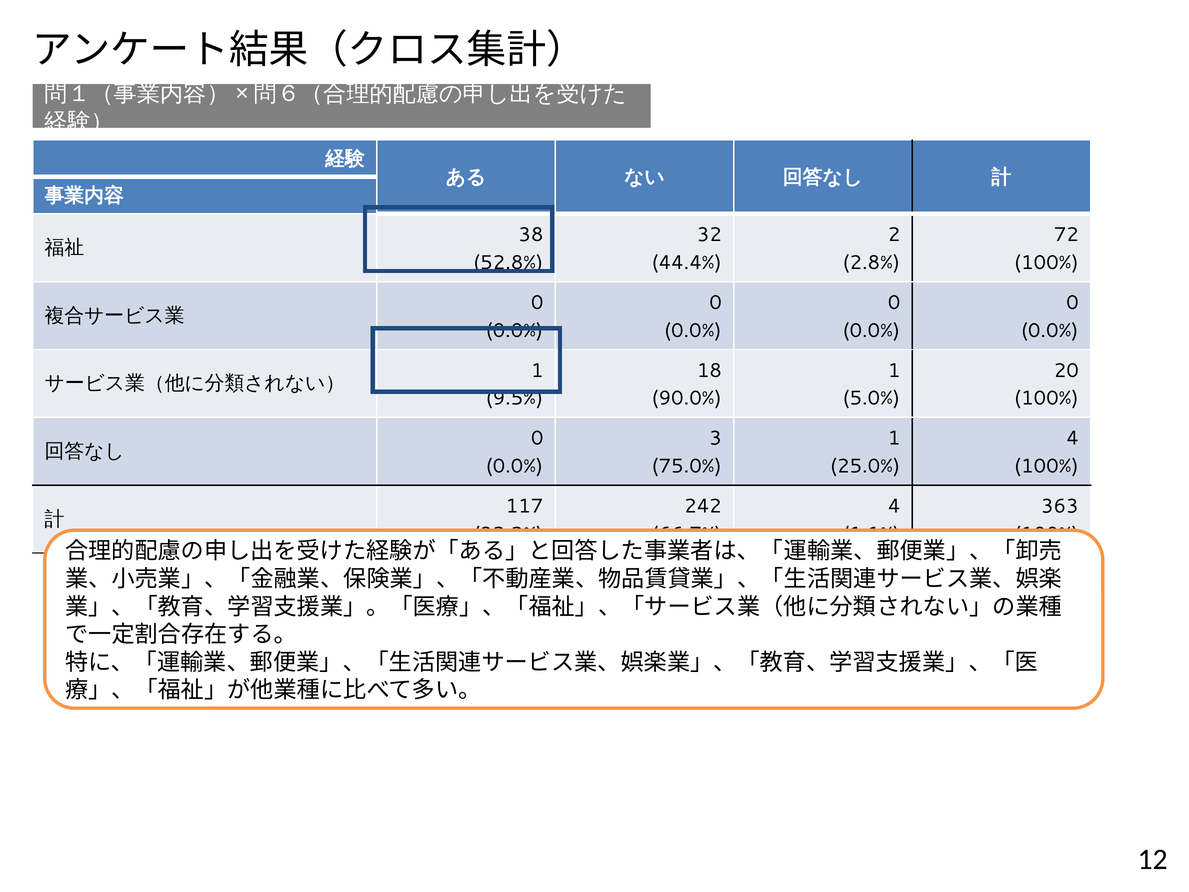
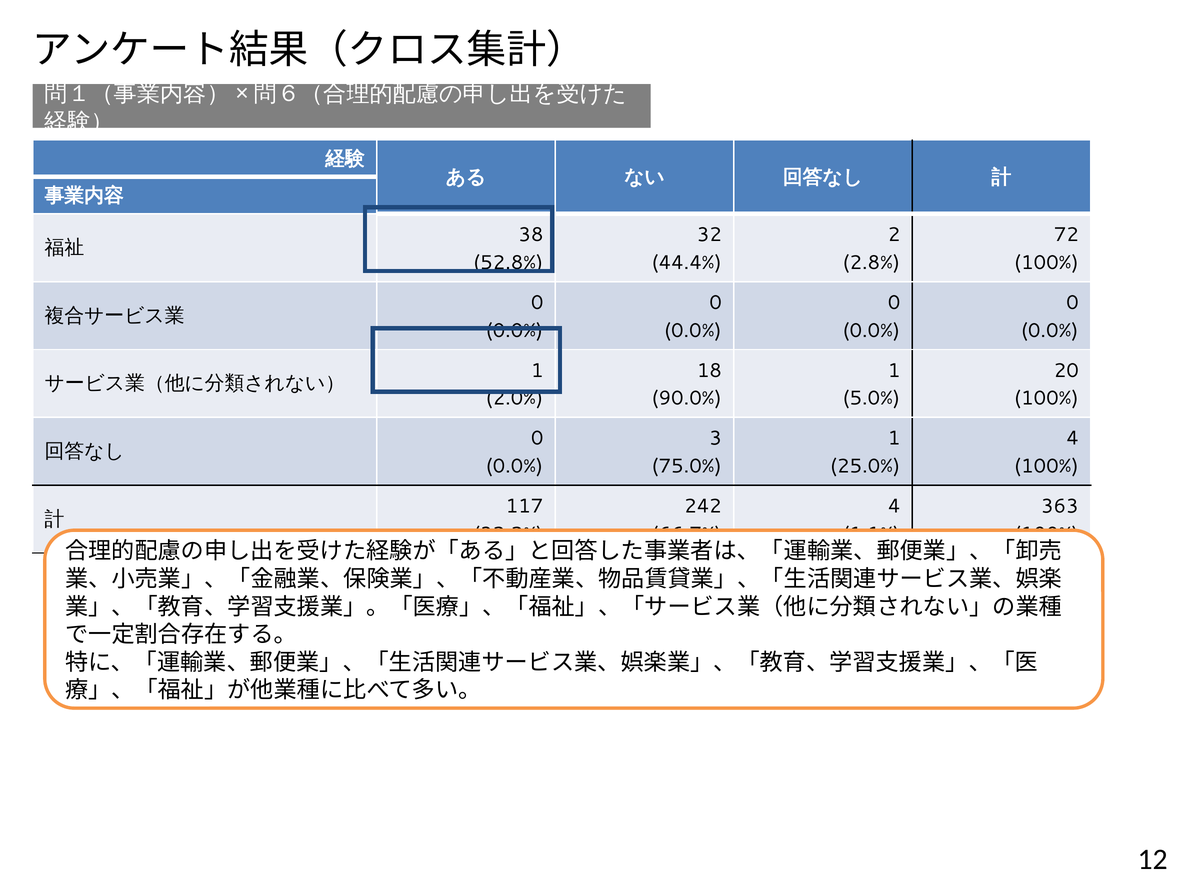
9.5%: 9.5% -> 2.0%
